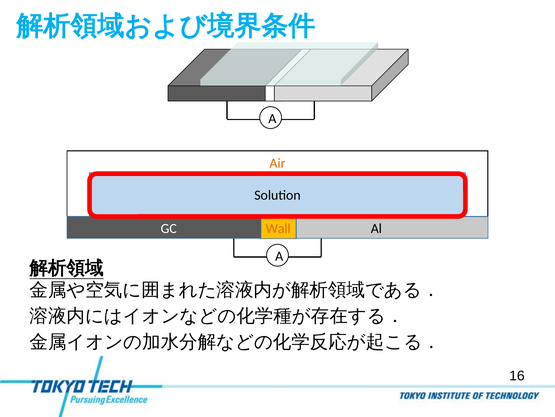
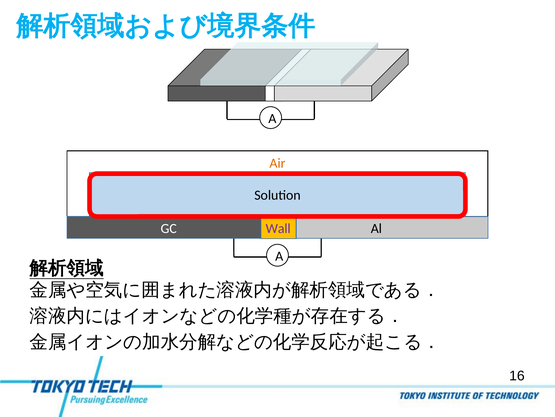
Wall colour: orange -> purple
